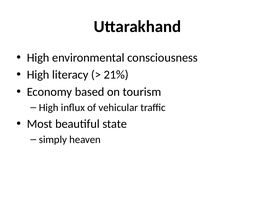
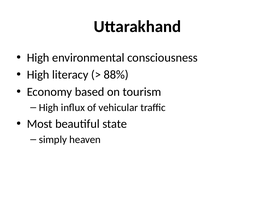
21%: 21% -> 88%
